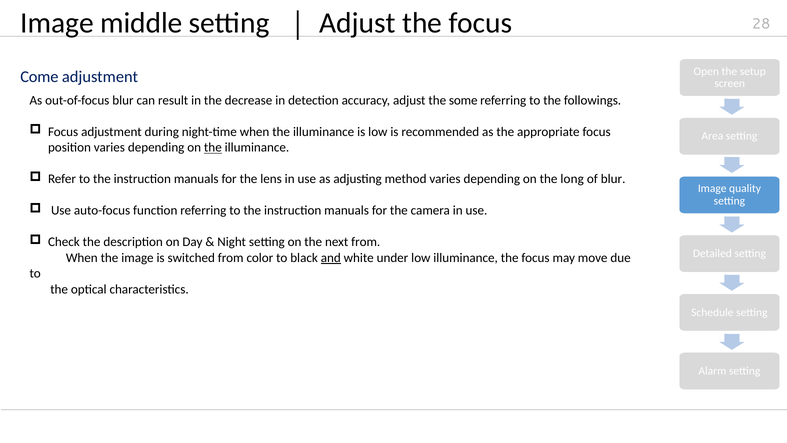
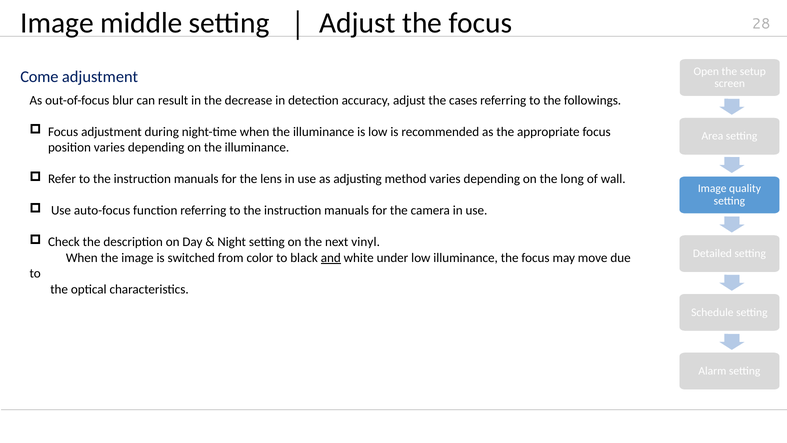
some: some -> cases
the at (213, 147) underline: present -> none
of blur: blur -> wall
next from: from -> vinyl
